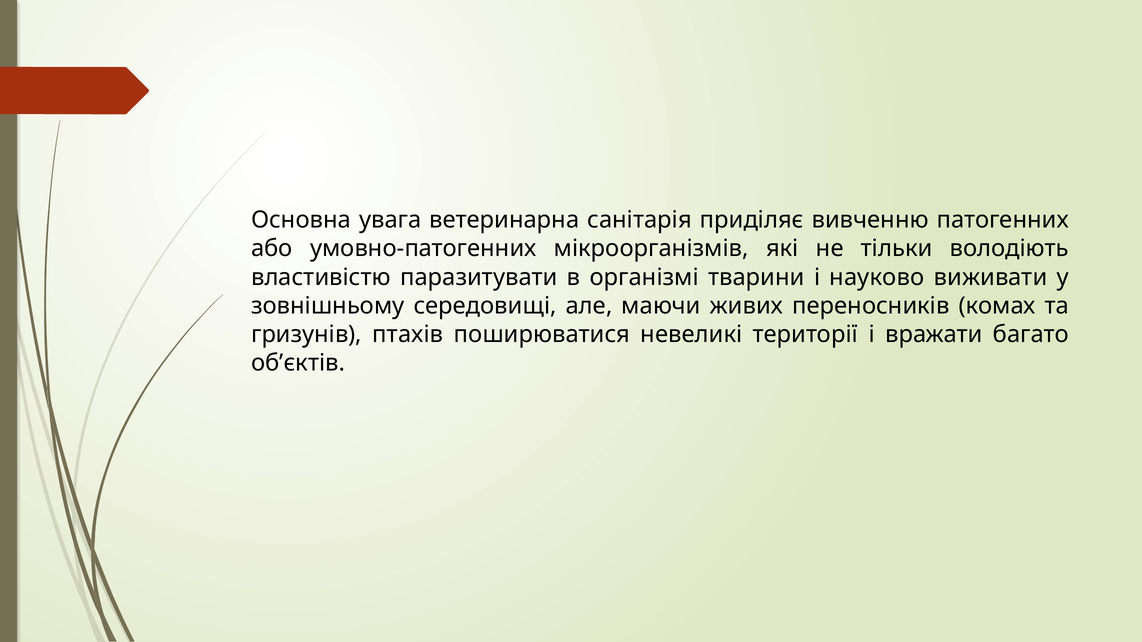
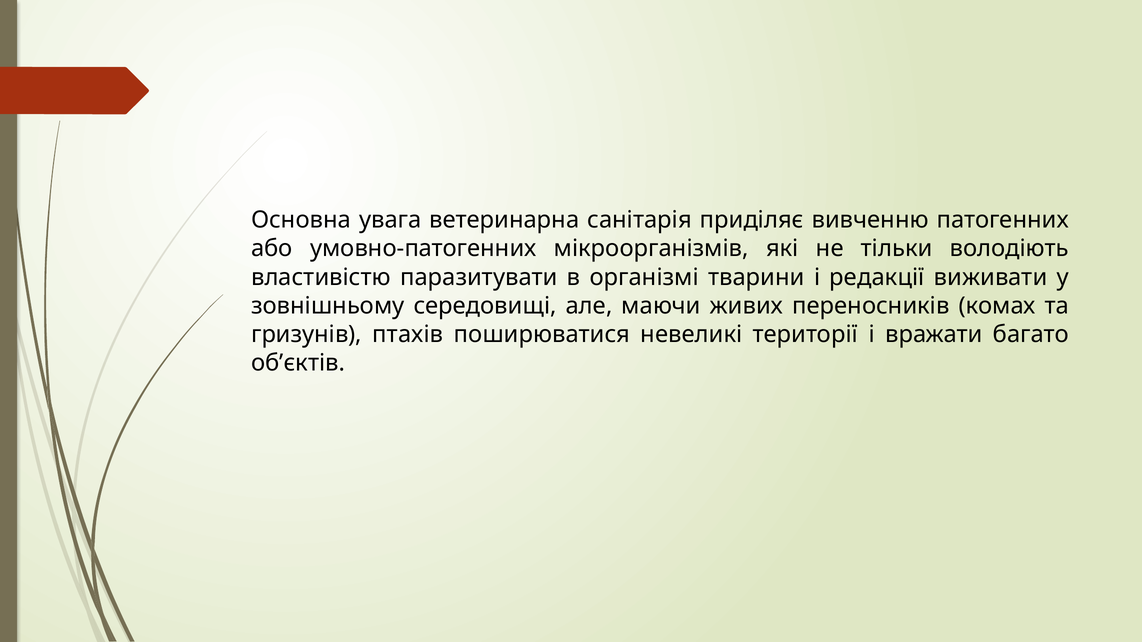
науково: науково -> редакції
